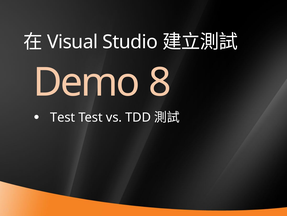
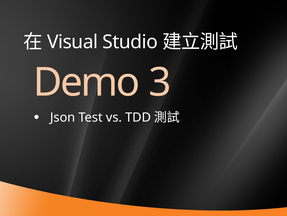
8: 8 -> 3
Test at (63, 117): Test -> Json
